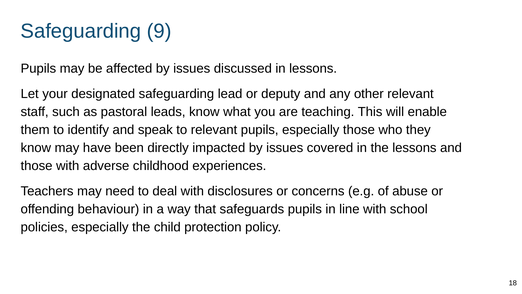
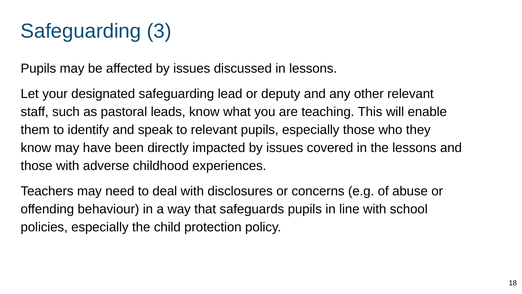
9: 9 -> 3
